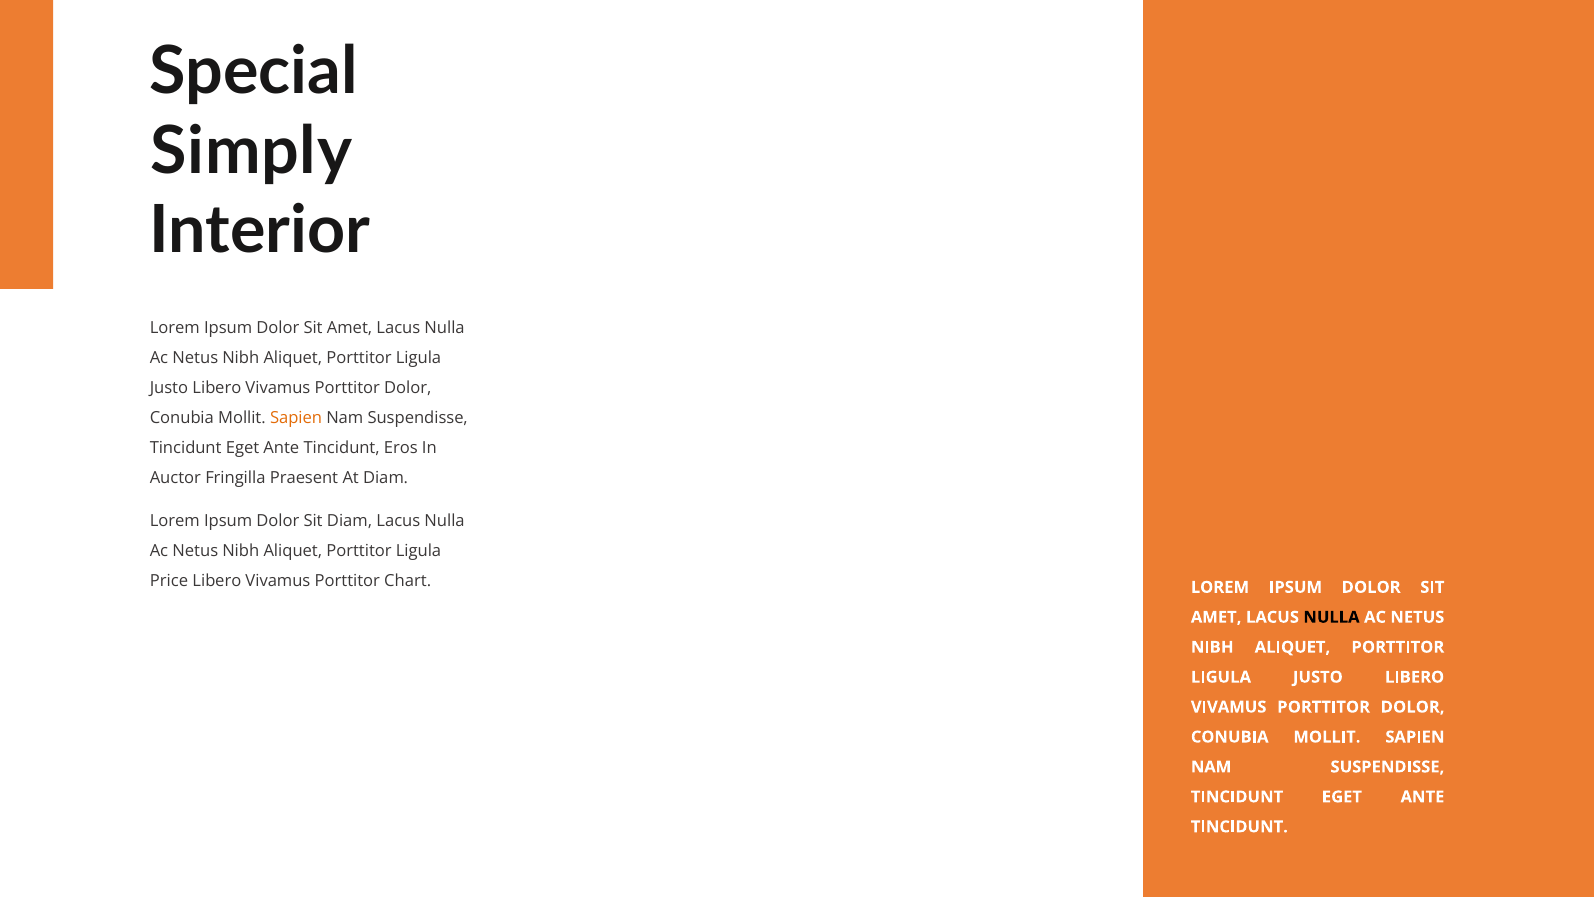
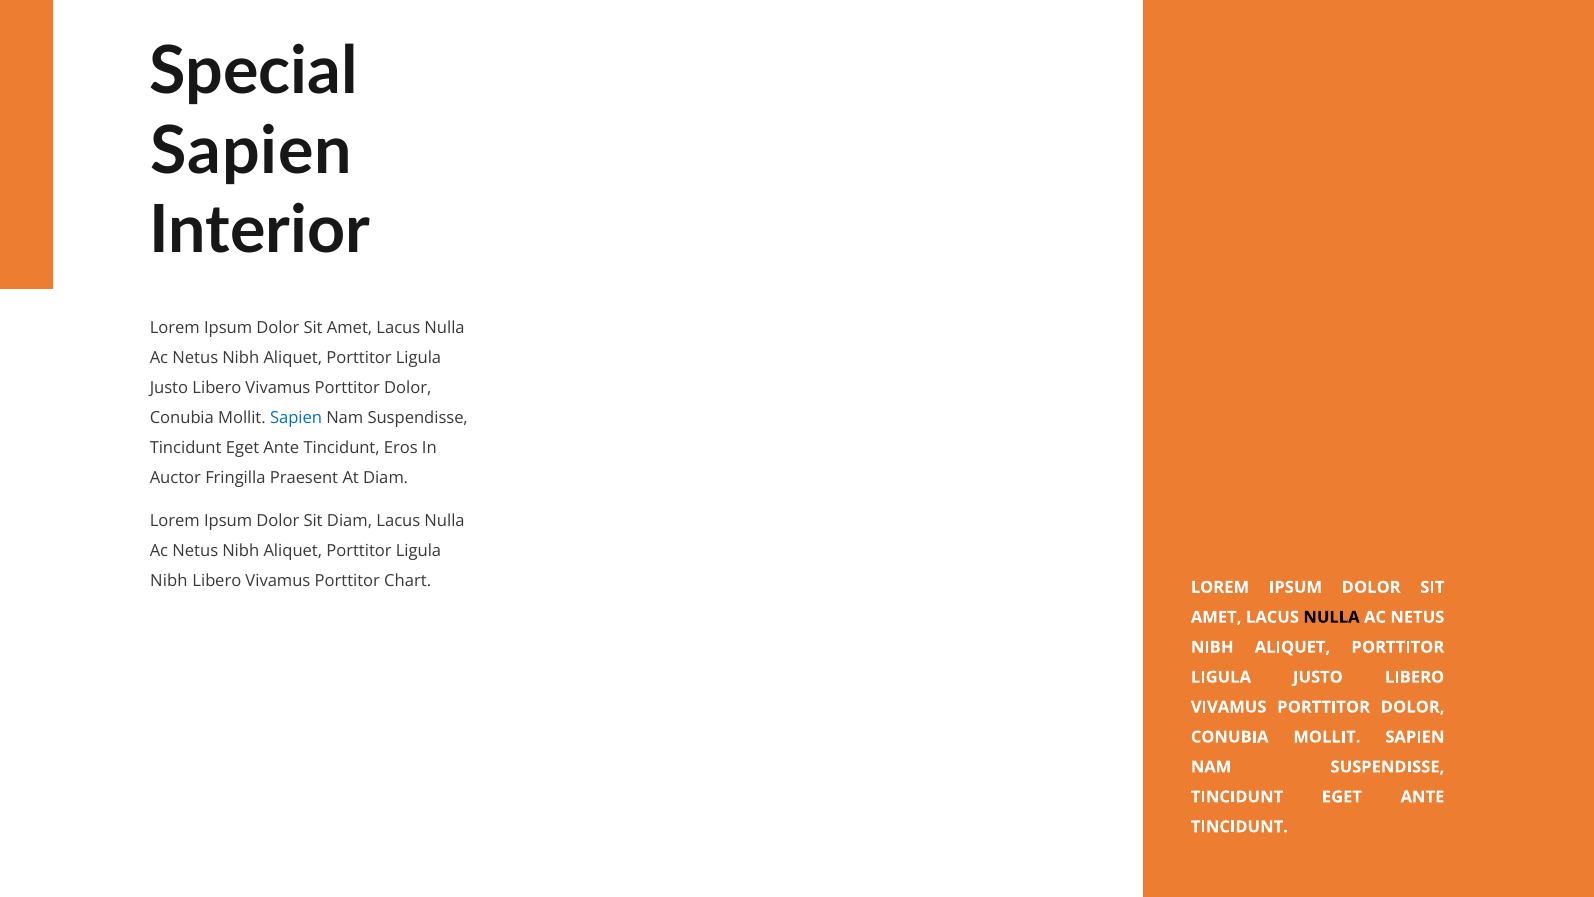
Simply at (251, 151): Simply -> Sapien
Sapien at (296, 418) colour: orange -> blue
Price at (169, 581): Price -> Nibh
